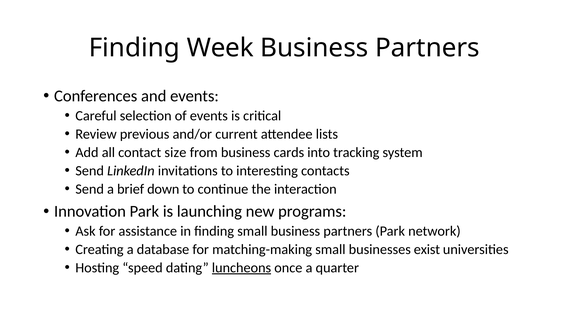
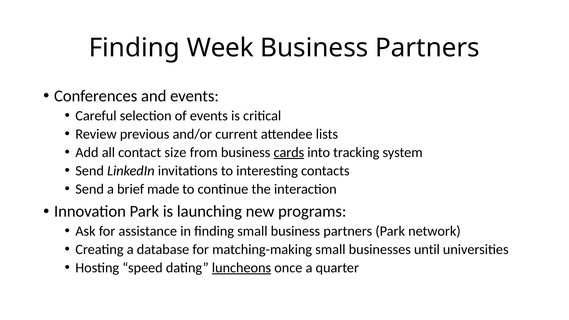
cards underline: none -> present
down: down -> made
exist: exist -> until
